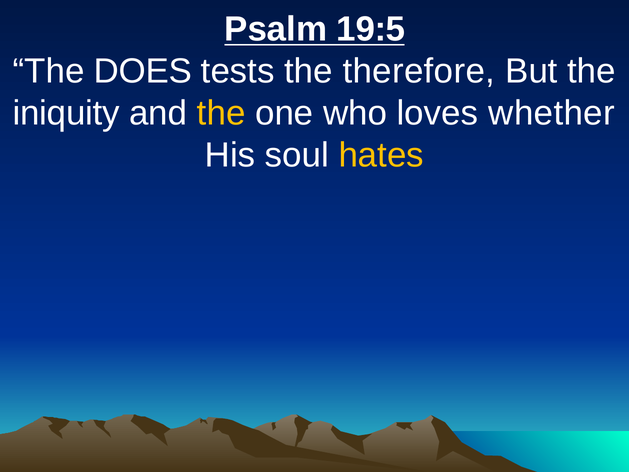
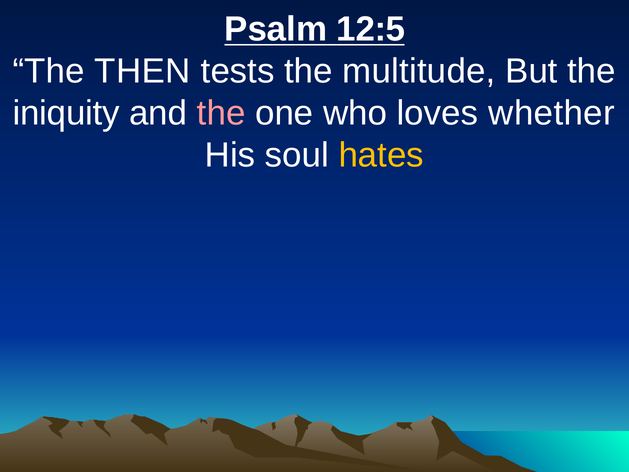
19:5: 19:5 -> 12:5
DOES: DOES -> THEN
therefore: therefore -> multitude
the at (221, 113) colour: yellow -> pink
